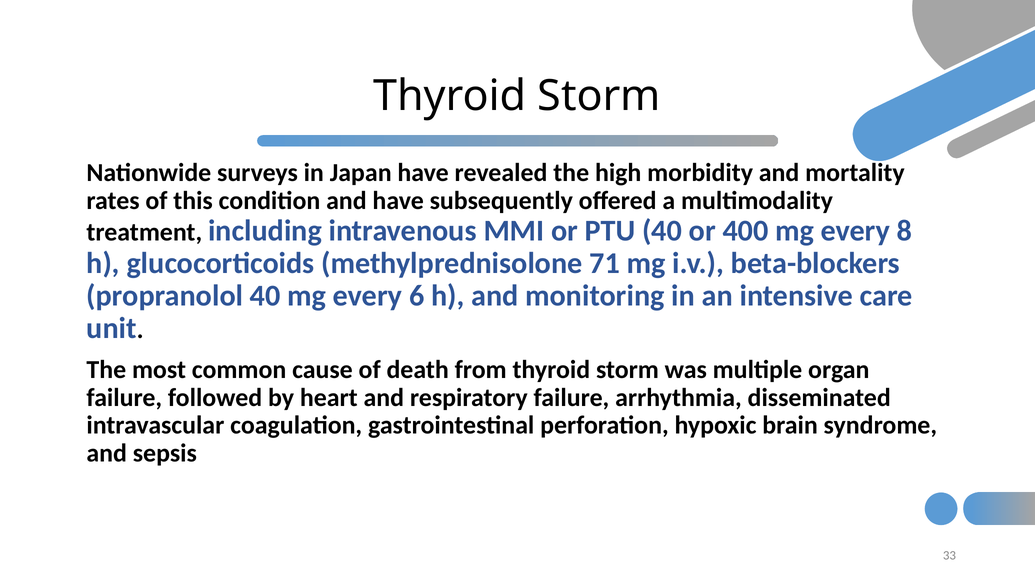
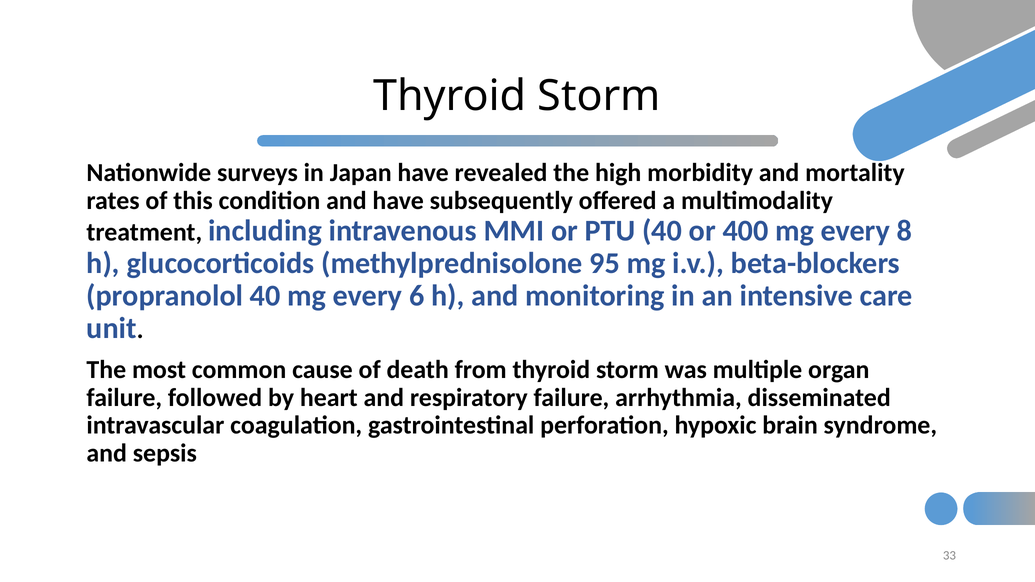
71: 71 -> 95
